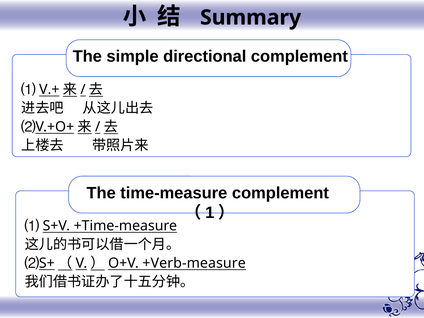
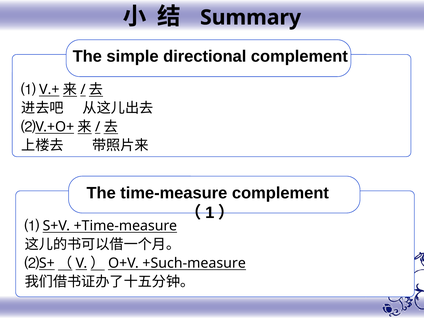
+Verb-measure: +Verb-measure -> +Such-measure
